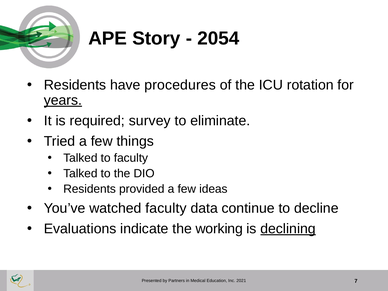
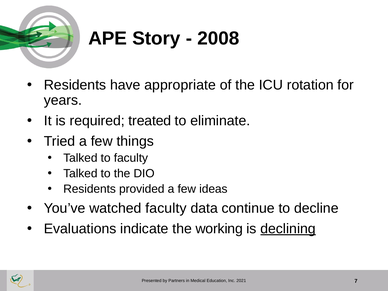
2054: 2054 -> 2008
procedures: procedures -> appropriate
years underline: present -> none
survey: survey -> treated
